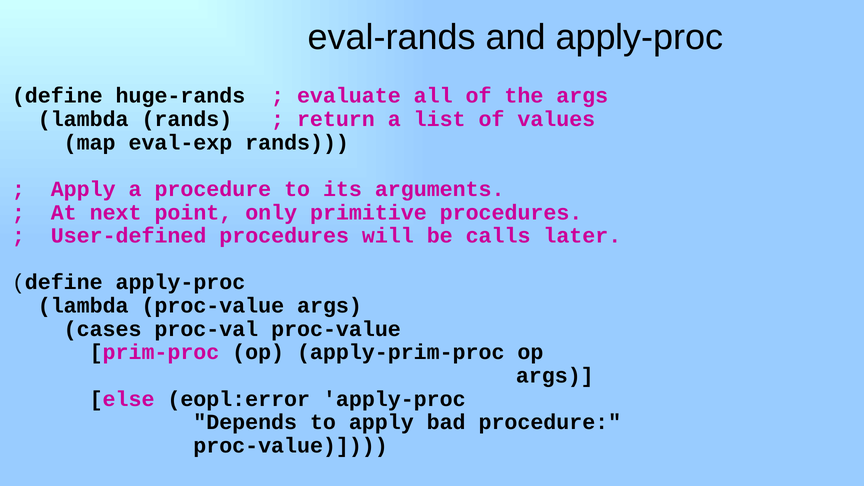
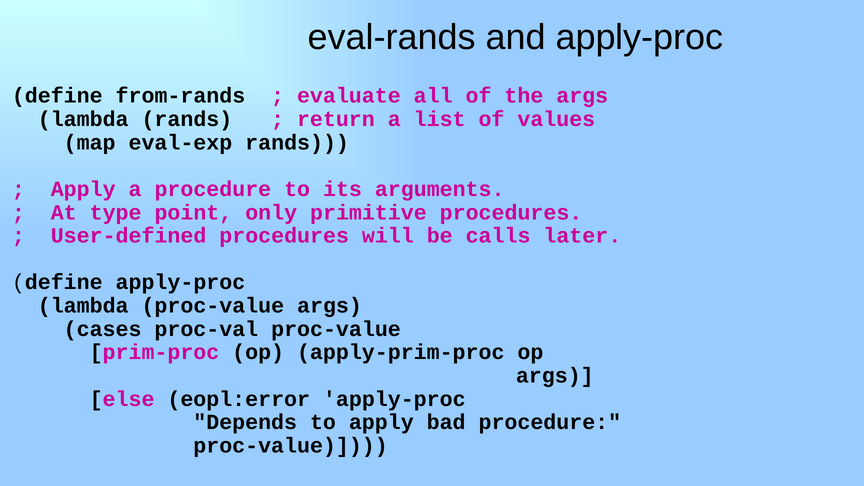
huge-rands: huge-rands -> from-rands
next: next -> type
